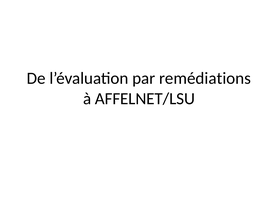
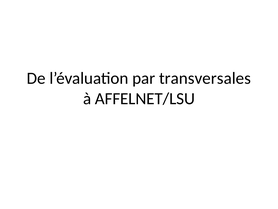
remédiations: remédiations -> transversales
